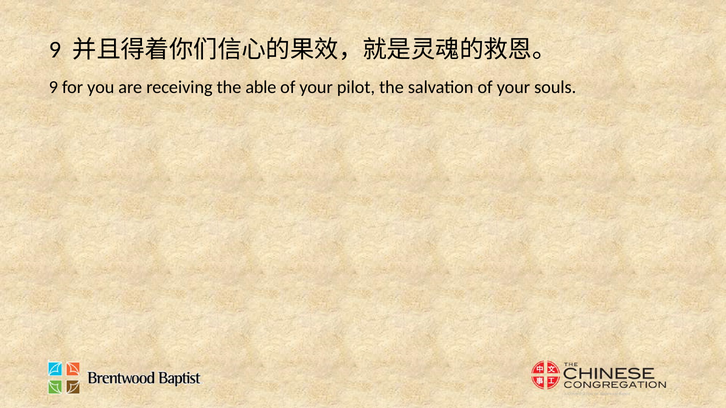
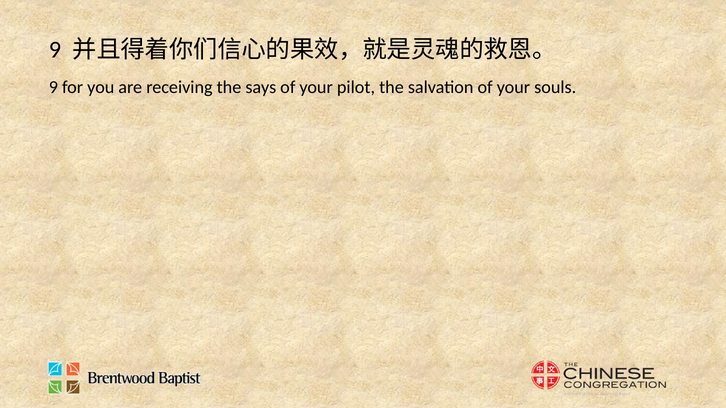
able: able -> says
